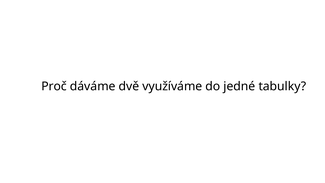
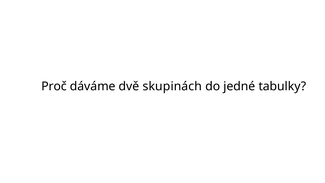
využíváme: využíváme -> skupinách
